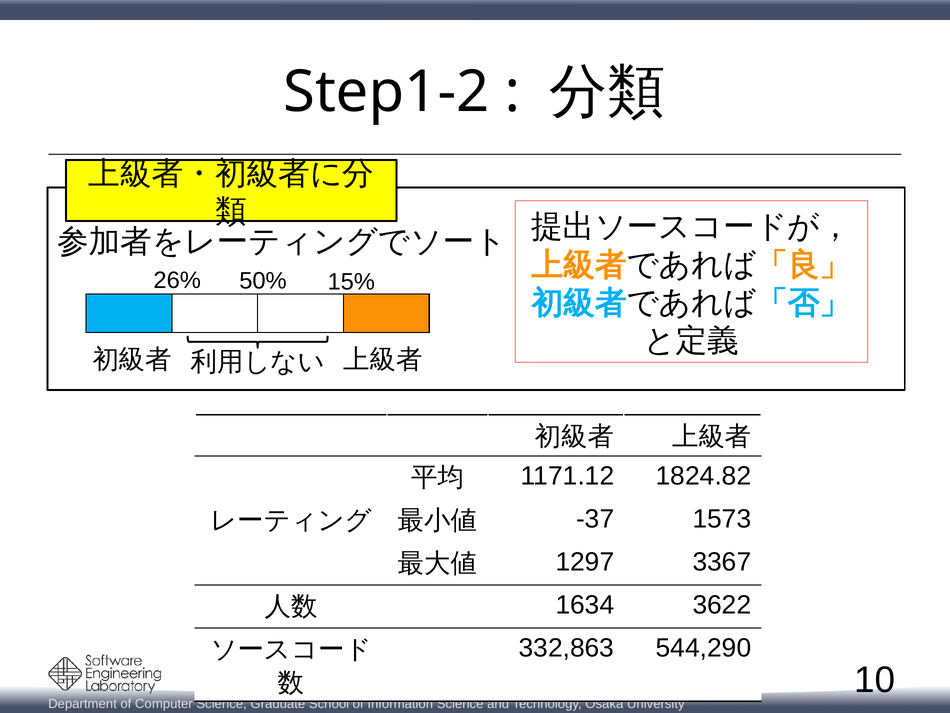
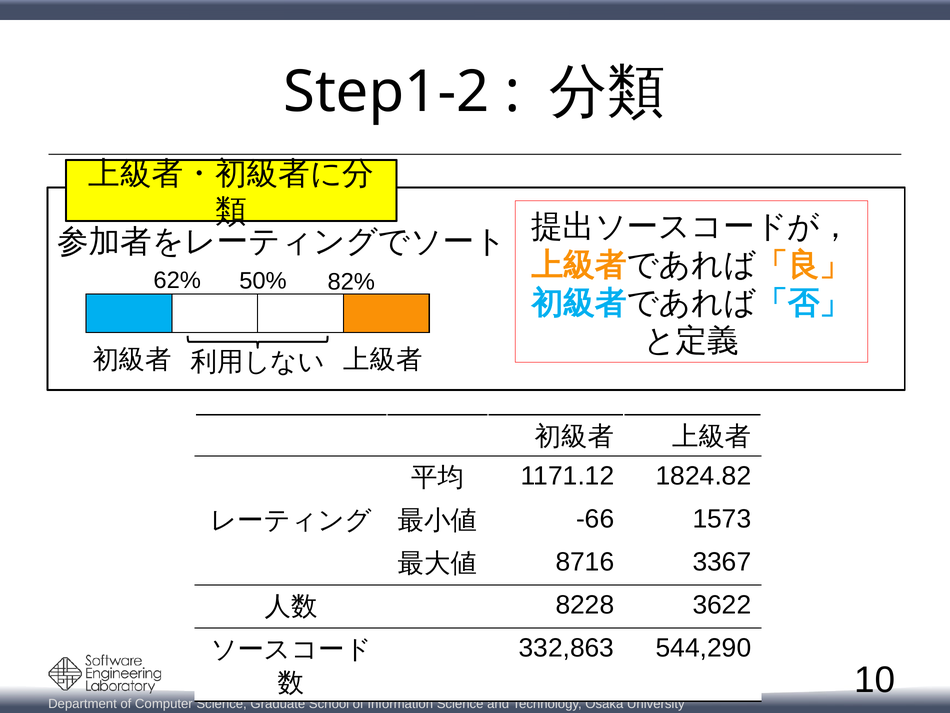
26%: 26% -> 62%
15%: 15% -> 82%
-37: -37 -> -66
1297: 1297 -> 8716
1634: 1634 -> 8228
